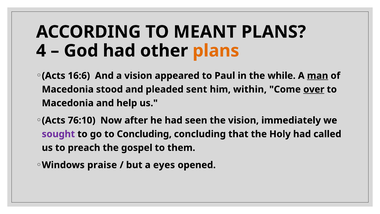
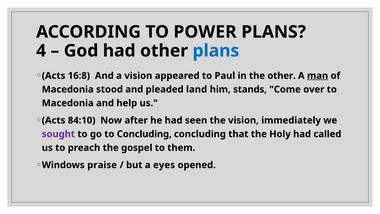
MEANT: MEANT -> POWER
plans at (216, 51) colour: orange -> blue
16:6: 16:6 -> 16:8
the while: while -> other
sent: sent -> land
within: within -> stands
over underline: present -> none
76:10: 76:10 -> 84:10
